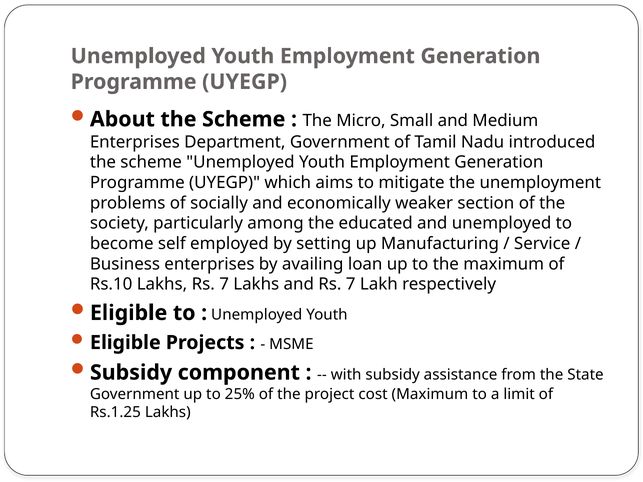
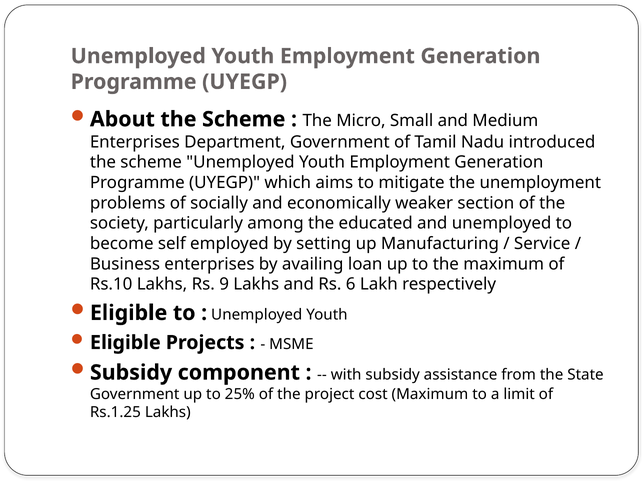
Lakhs Rs 7: 7 -> 9
and Rs 7: 7 -> 6
